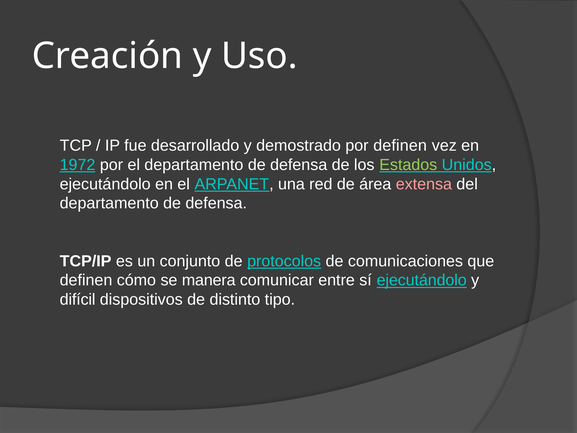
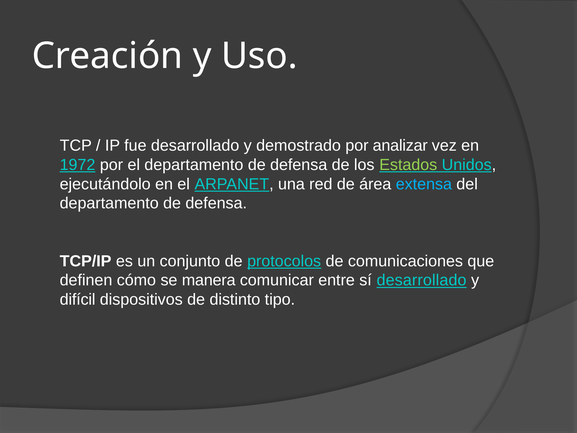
por definen: definen -> analizar
extensa colour: pink -> light blue
sí ejecutándolo: ejecutándolo -> desarrollado
